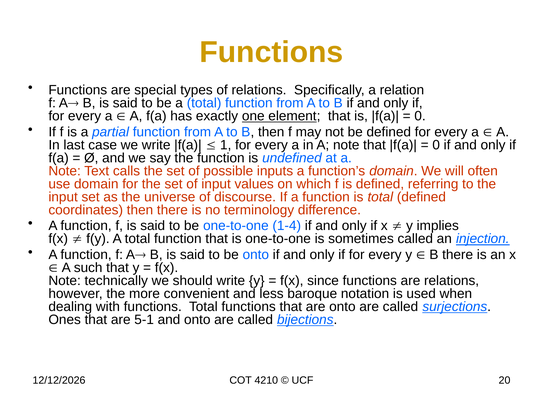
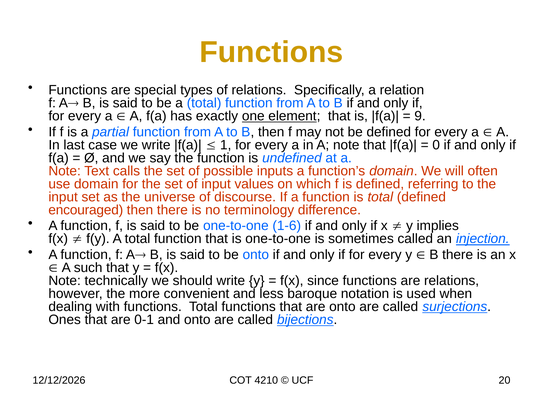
0 at (420, 116): 0 -> 9
coordinates: coordinates -> encouraged
1-4: 1-4 -> 1-6
5-1: 5-1 -> 0-1
